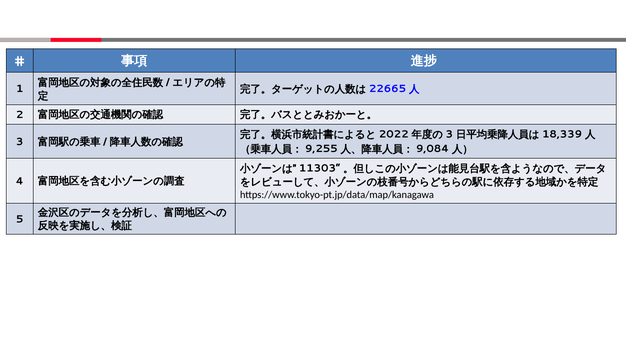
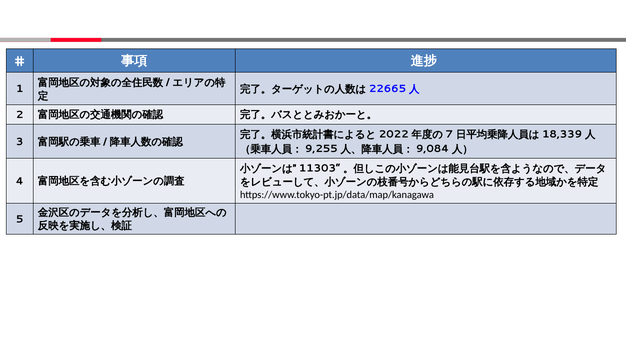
3 at (449, 134): 3 -> 7
